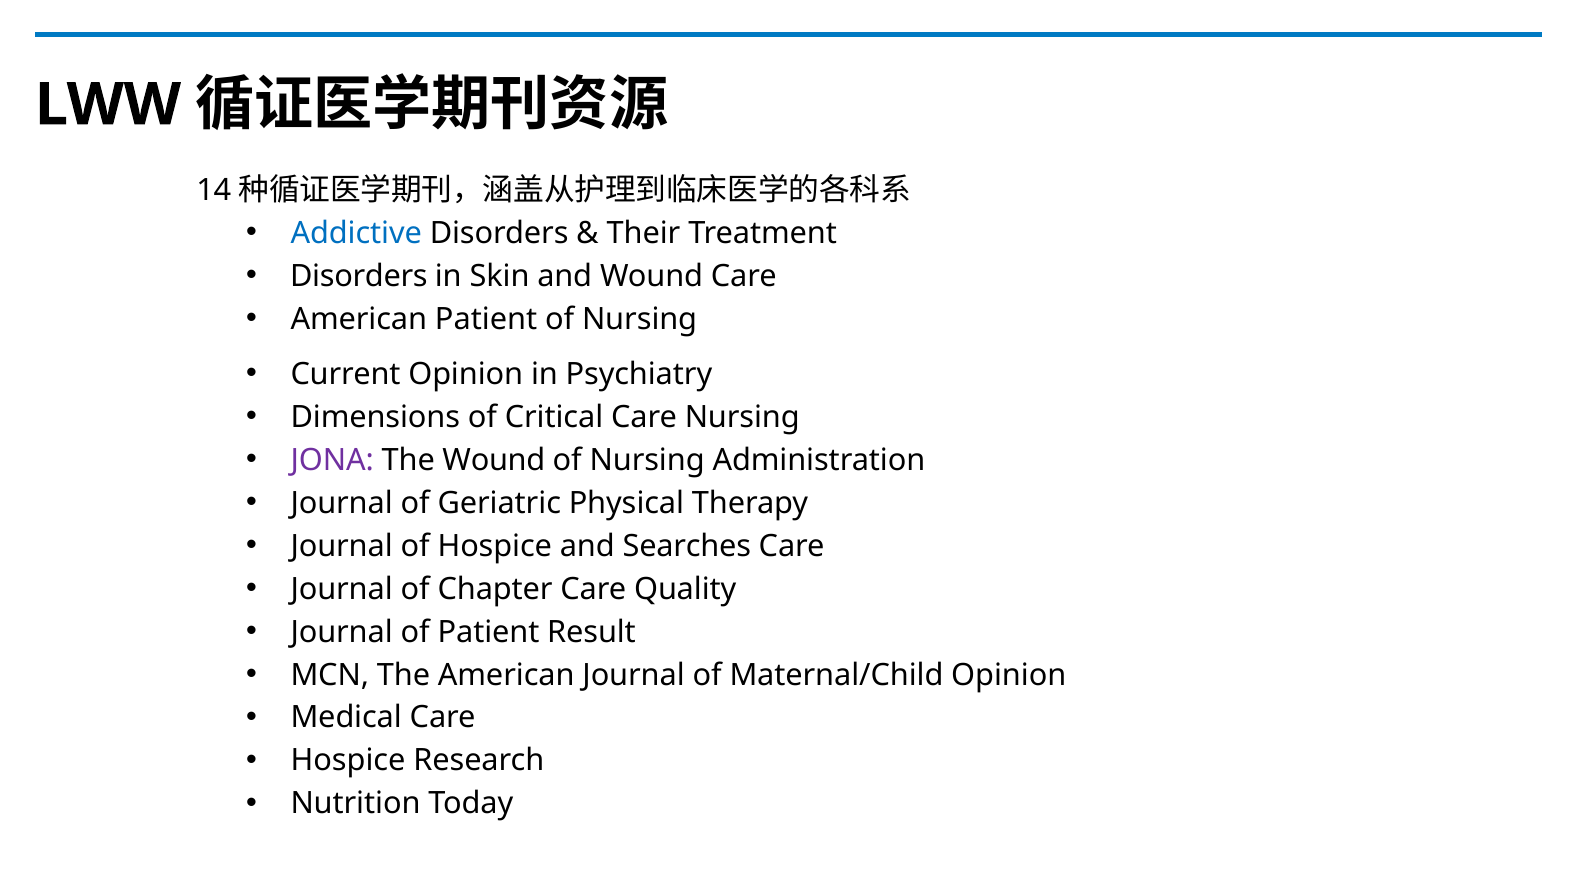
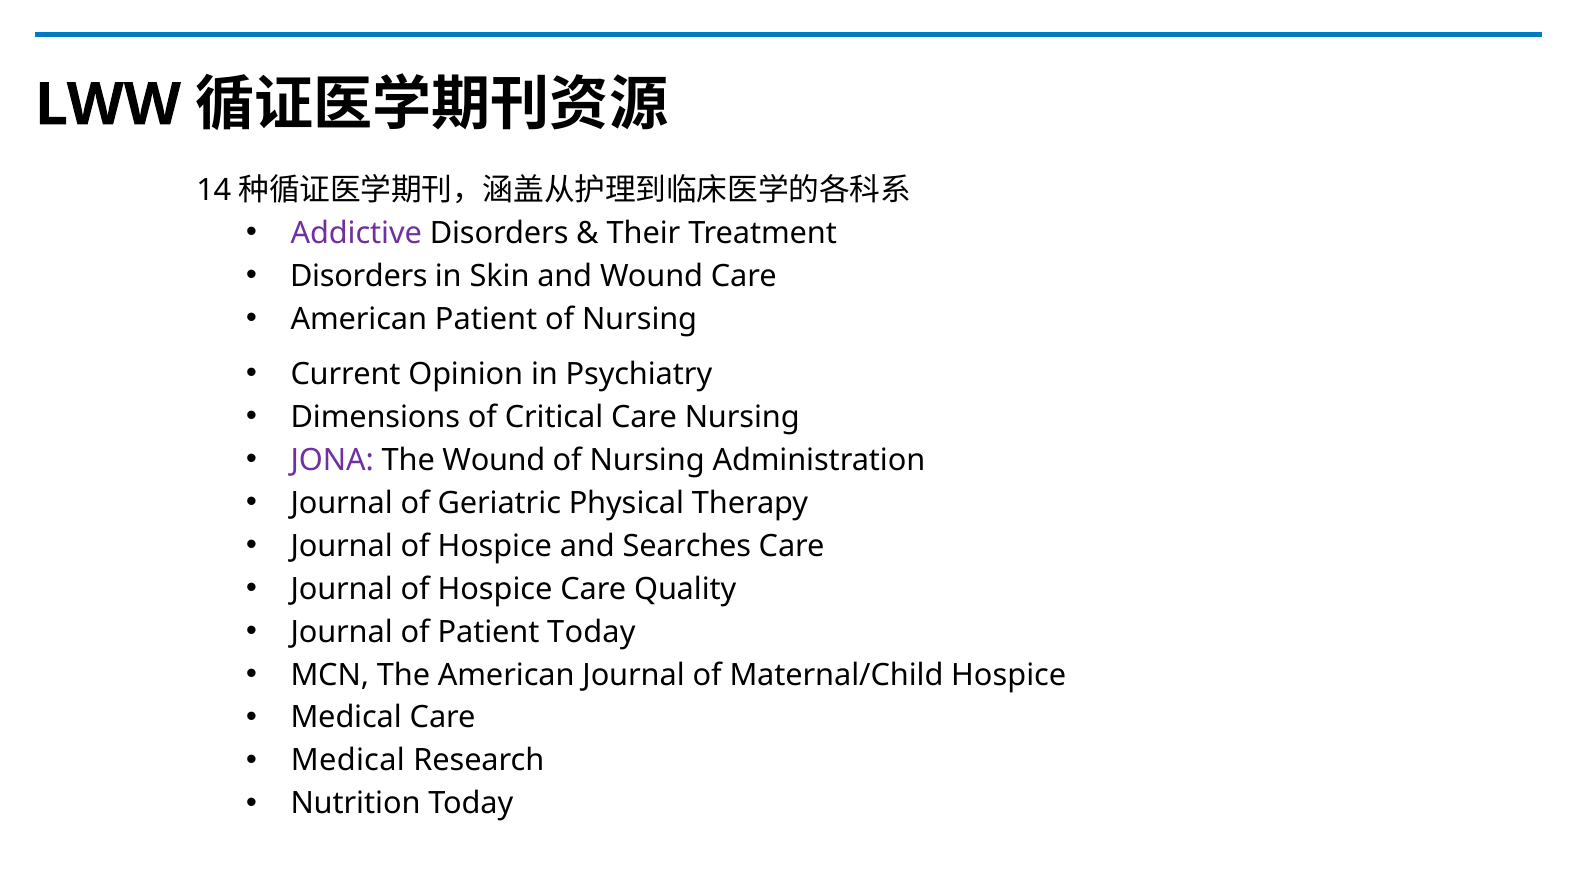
Addictive colour: blue -> purple
Chapter at (495, 589): Chapter -> Hospice
Patient Result: Result -> Today
Maternal/Child Opinion: Opinion -> Hospice
Hospice at (348, 761): Hospice -> Medical
